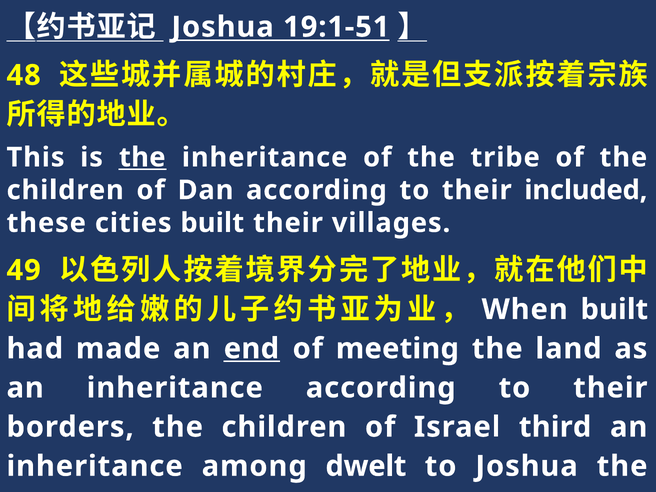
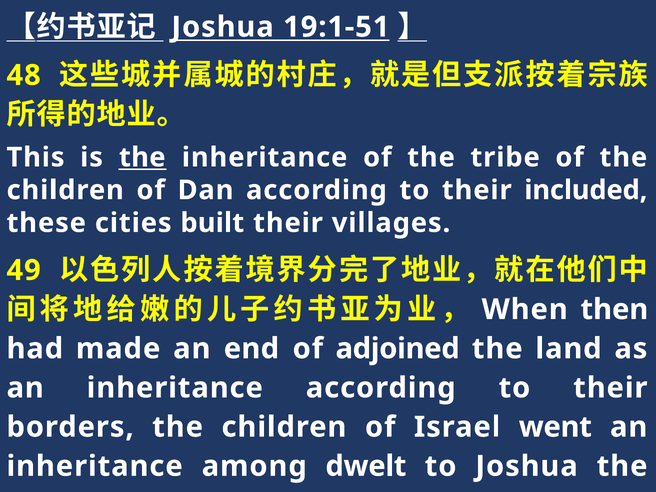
built at (614, 309): built -> then
end underline: present -> none
meeting: meeting -> adjoined
third: third -> went
